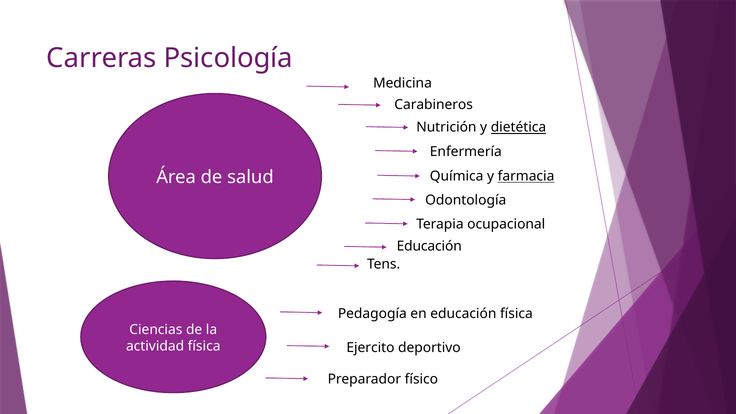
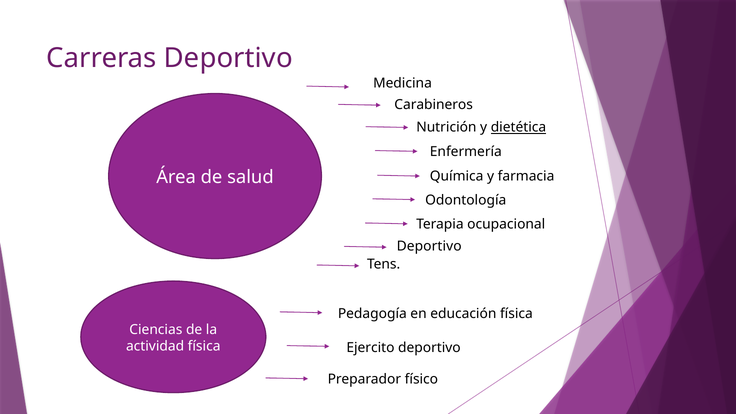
Carreras Psicología: Psicología -> Deportivo
farmacia underline: present -> none
Educación at (429, 246): Educación -> Deportivo
